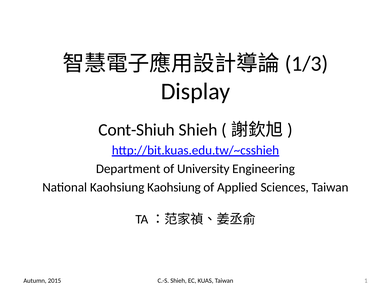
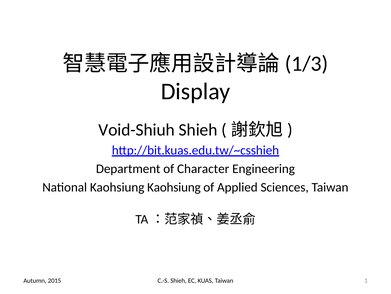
Cont-Shiuh: Cont-Shiuh -> Void-Shiuh
University: University -> Character
